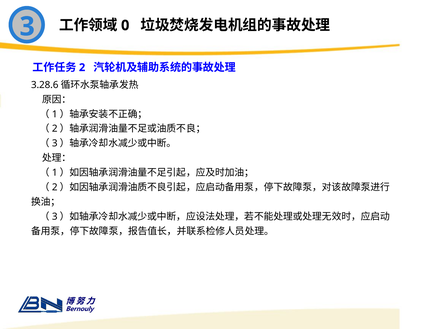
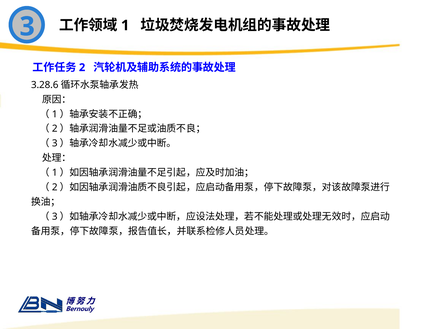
0: 0 -> 1
